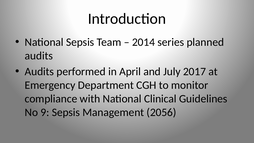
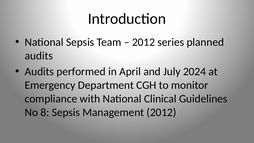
2014 at (143, 42): 2014 -> 2012
2017: 2017 -> 2024
9: 9 -> 8
Management 2056: 2056 -> 2012
